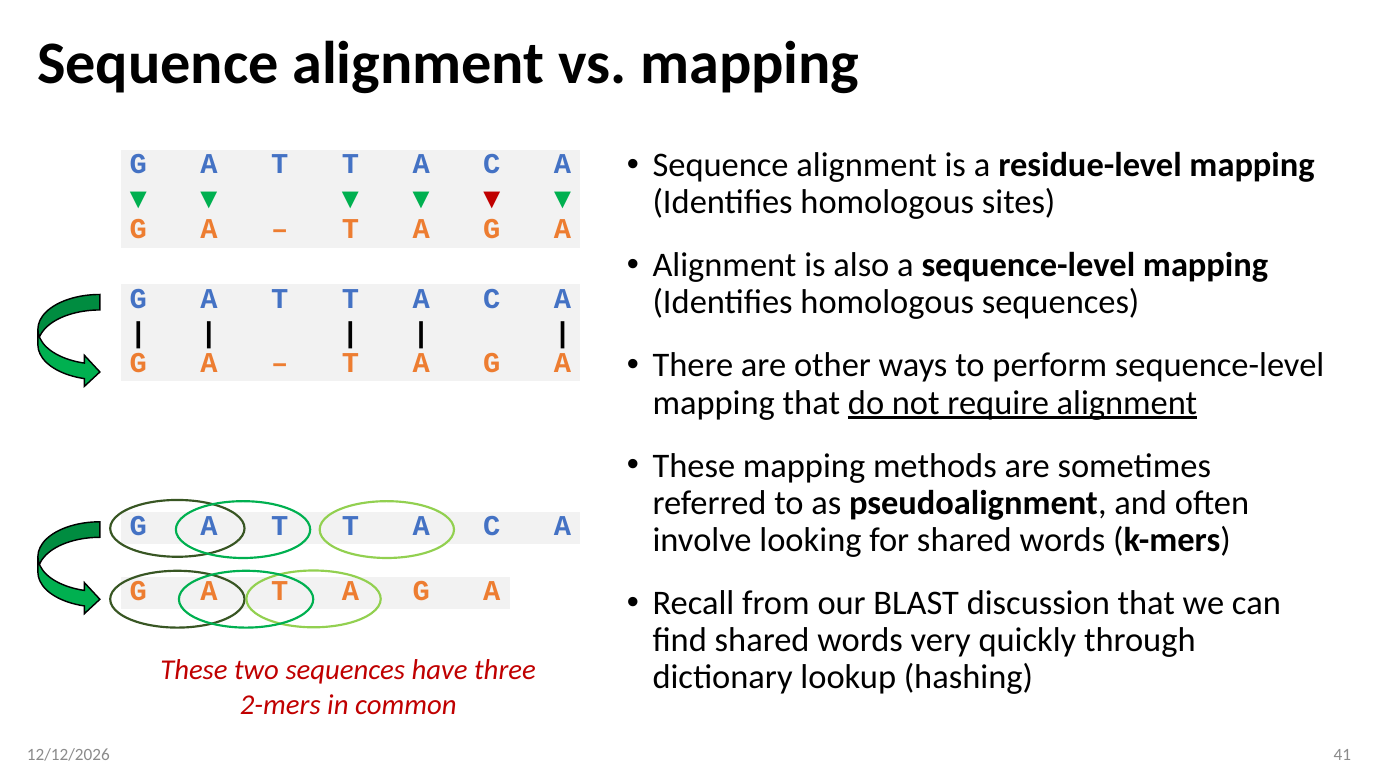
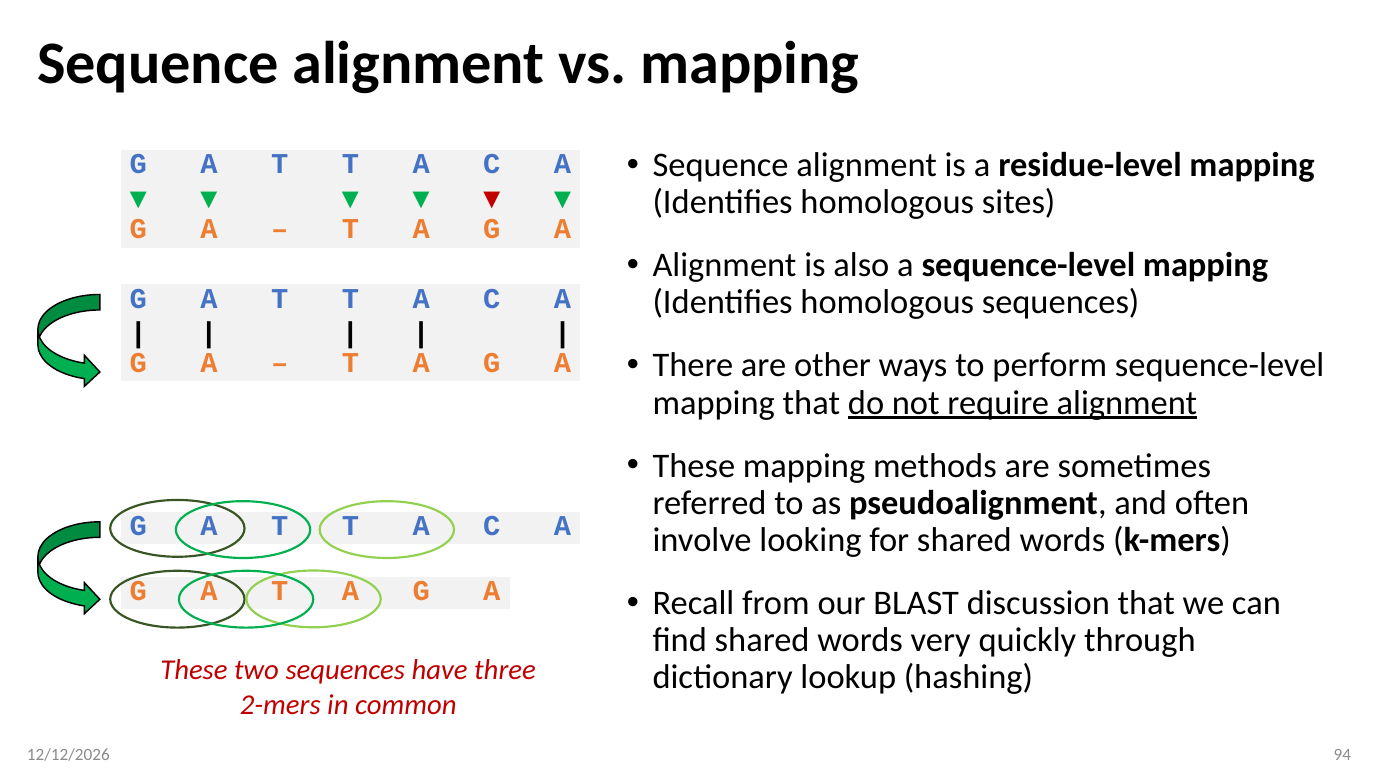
41: 41 -> 94
